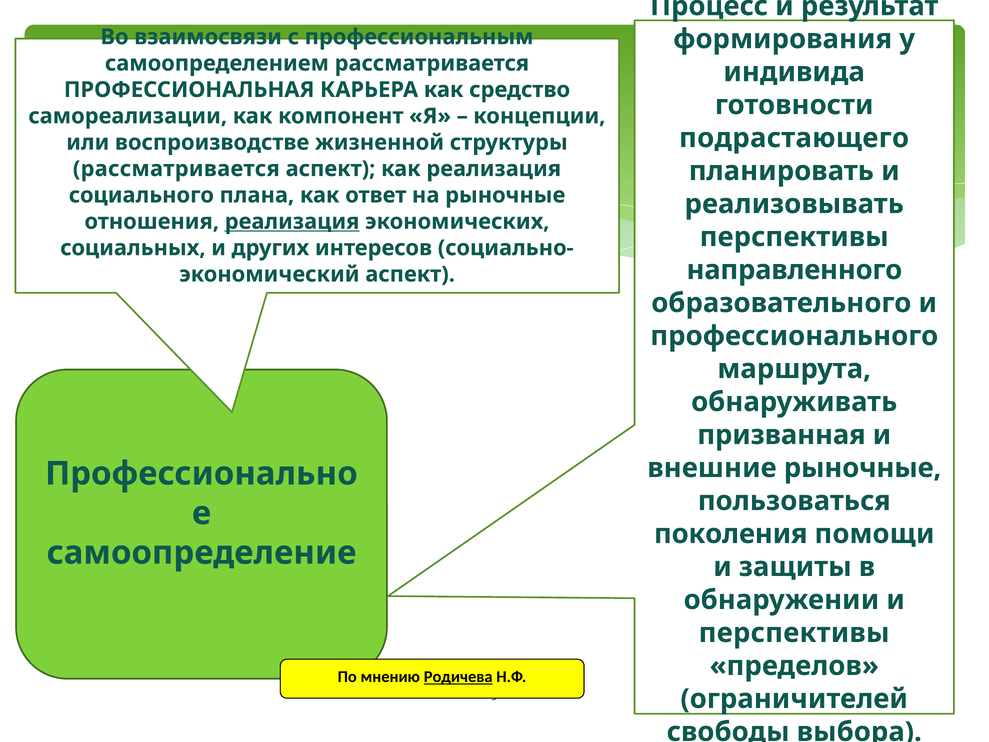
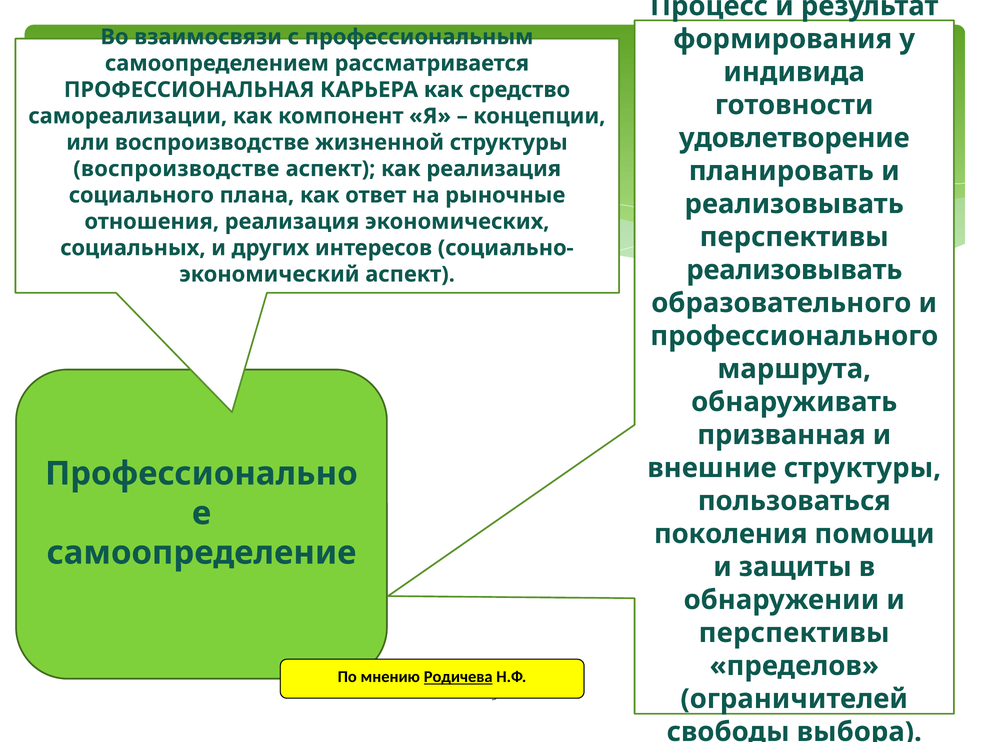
подрастающего: подрастающего -> удовлетворение
рассматривается at (176, 169): рассматривается -> воспроизводстве
реализация at (292, 222) underline: present -> none
направленного at (794, 270): направленного -> реализовывать
внешние рыночные: рыночные -> структуры
